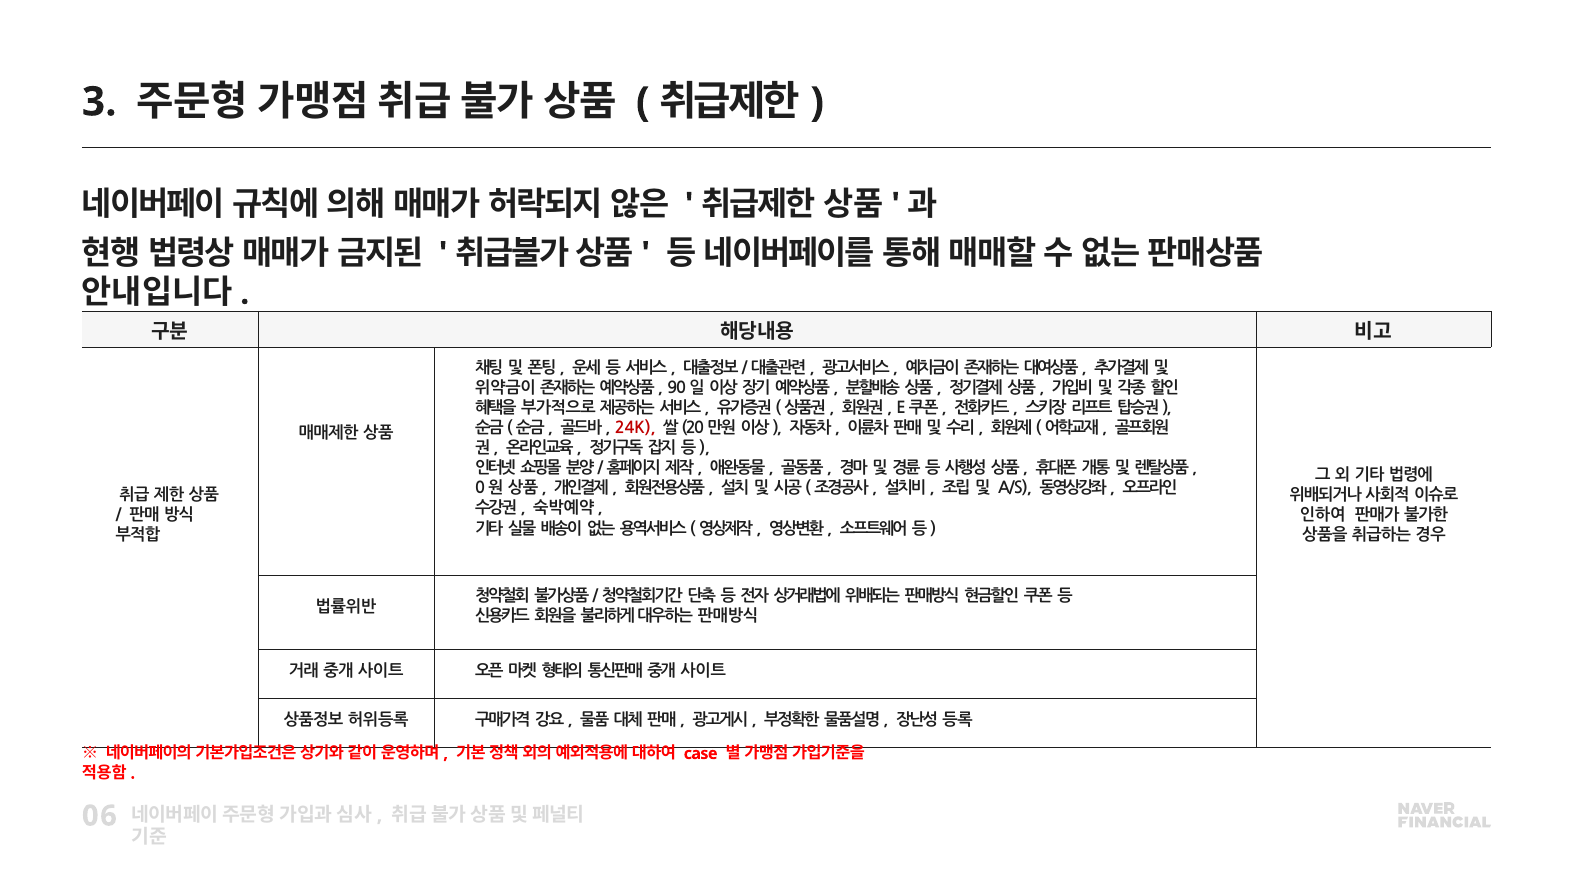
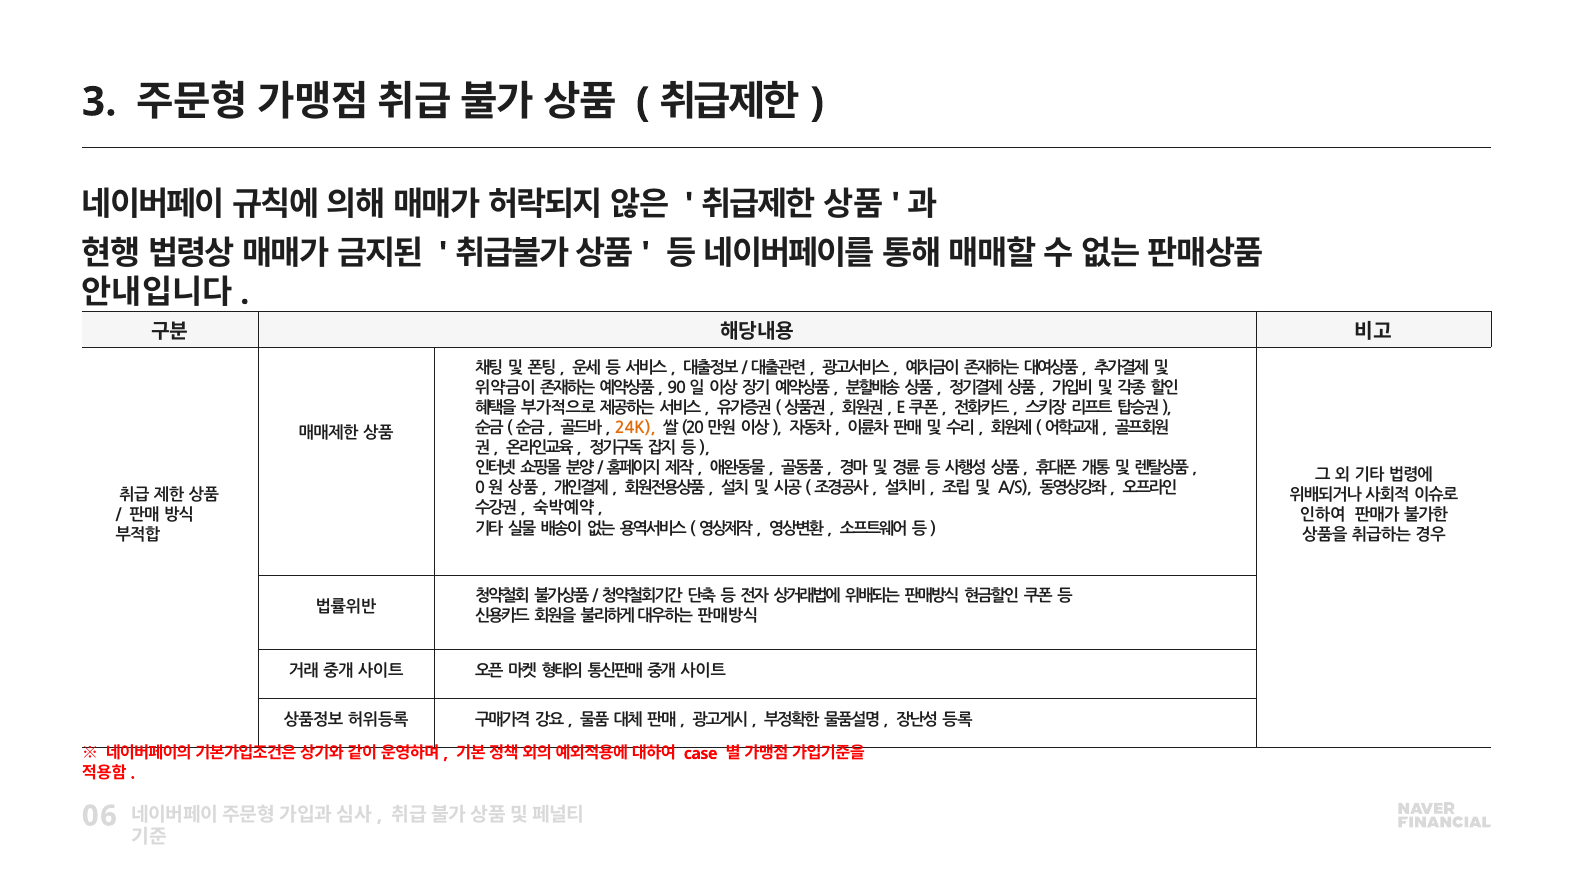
24K colour: red -> orange
